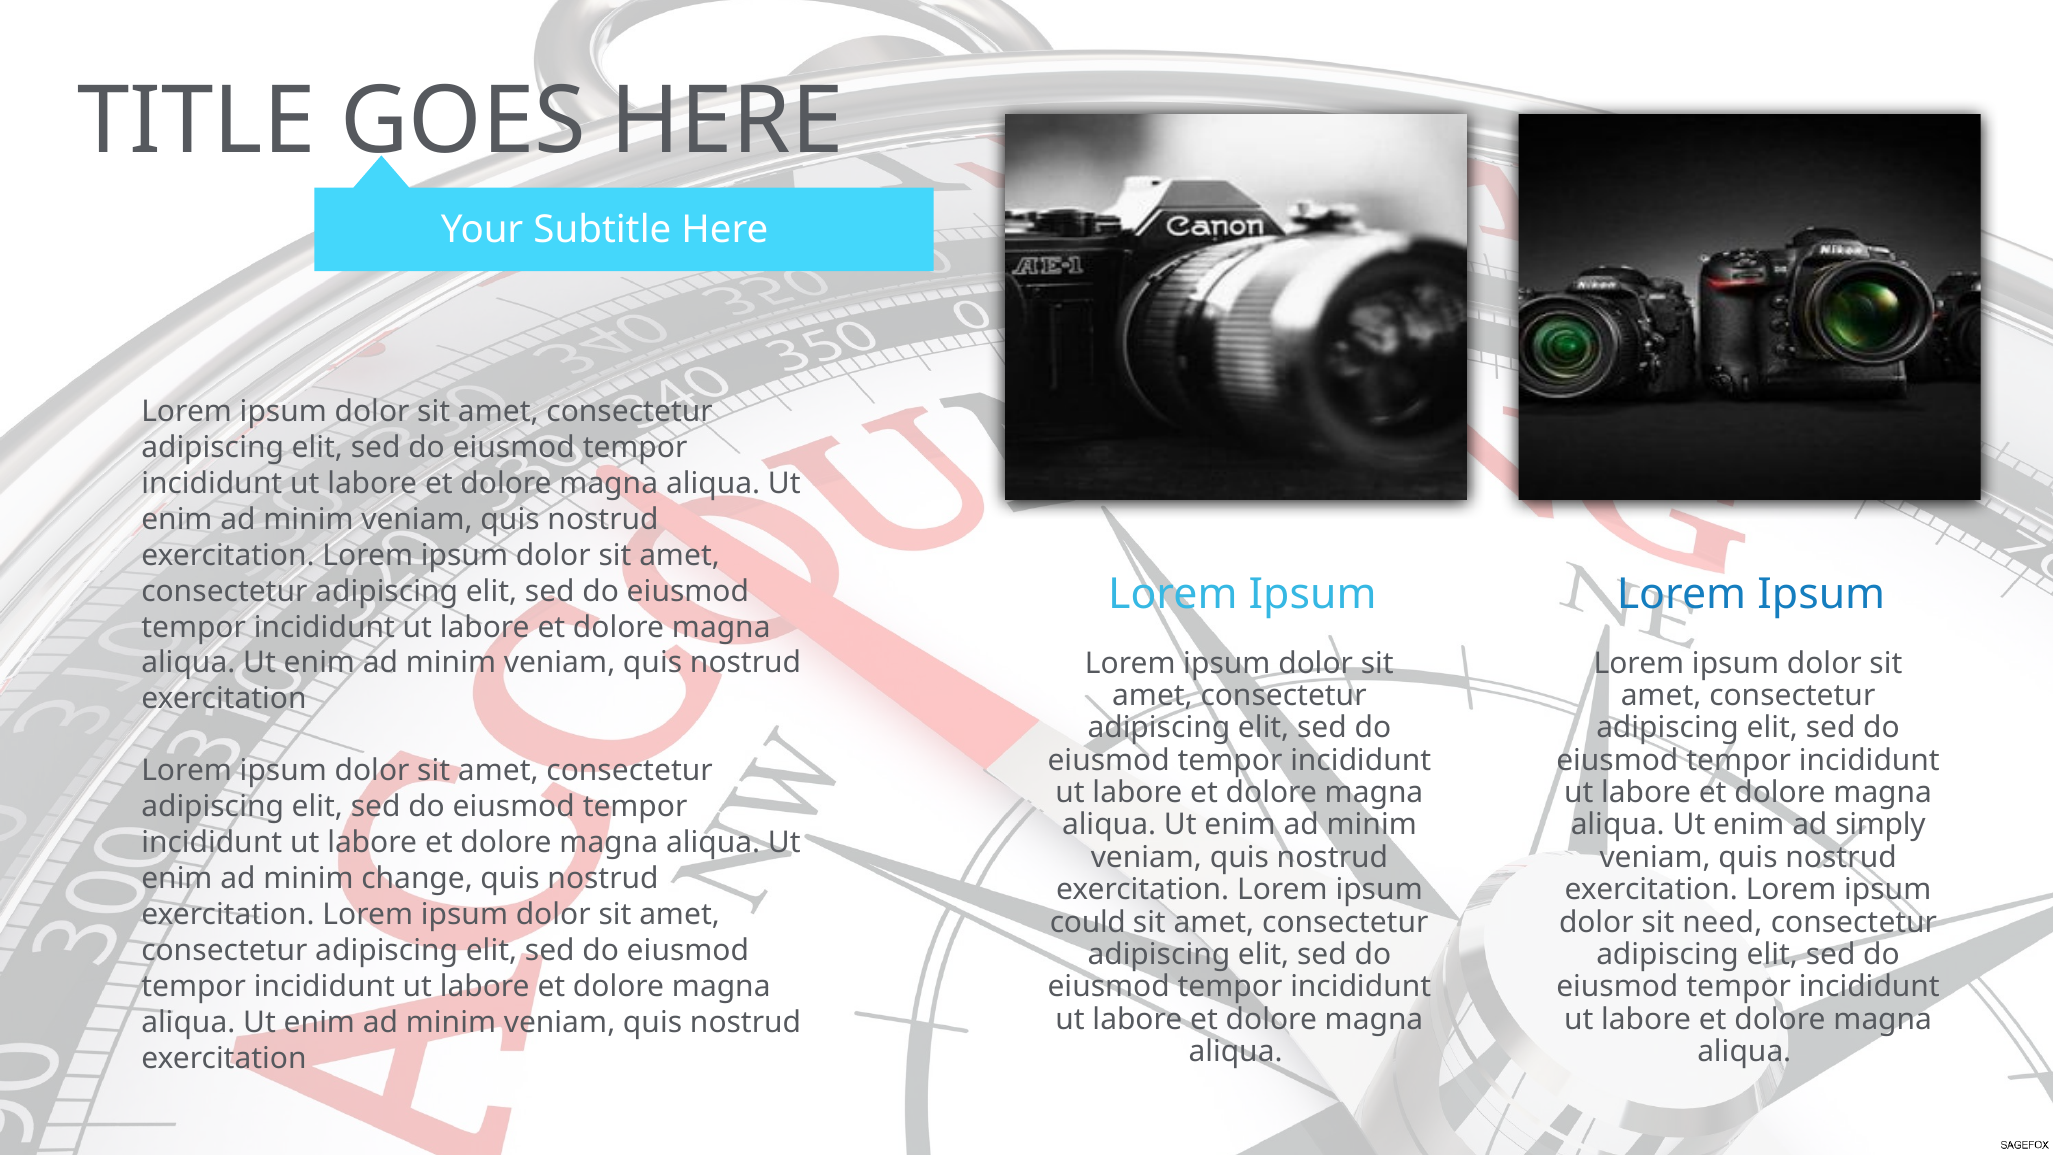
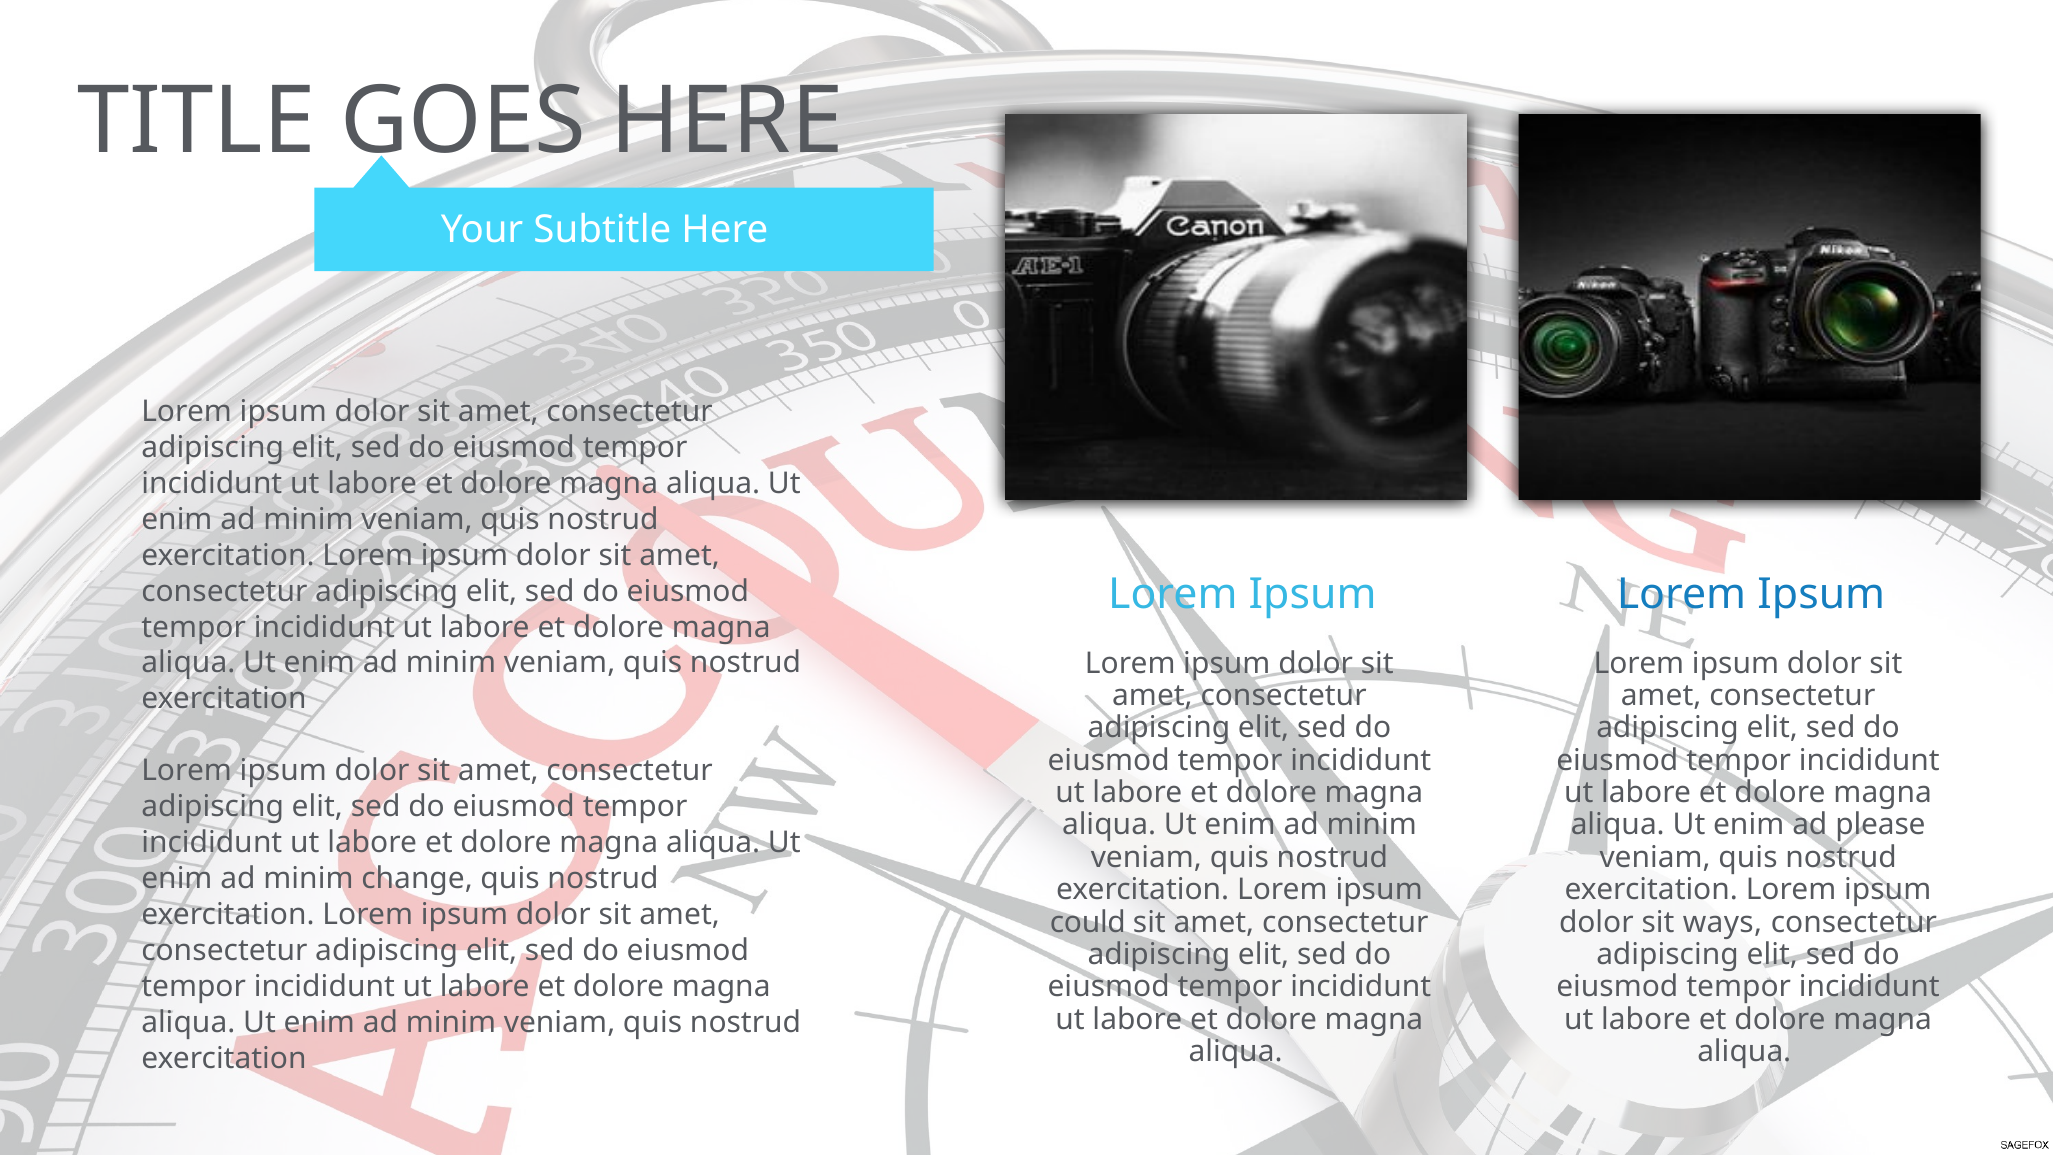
simply: simply -> please
need: need -> ways
